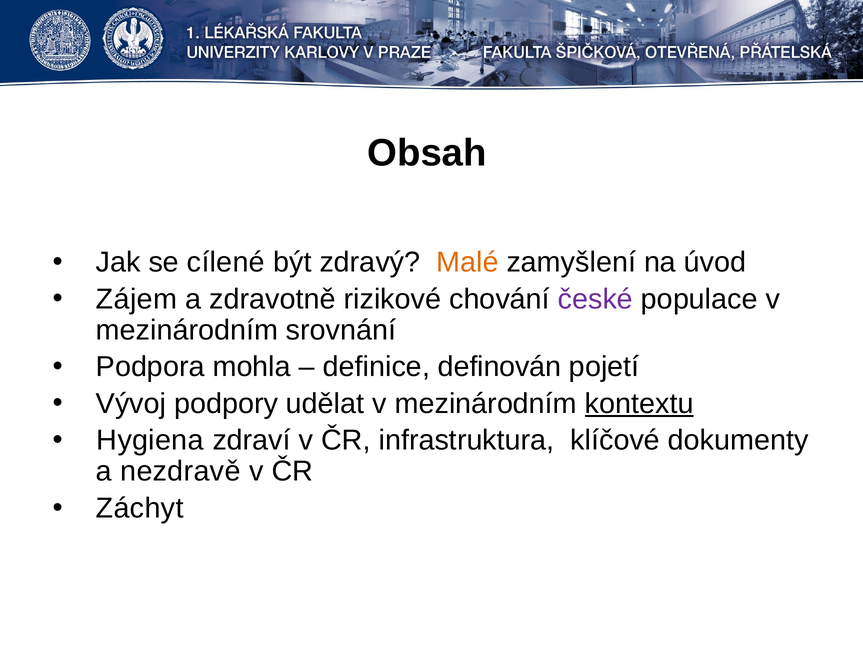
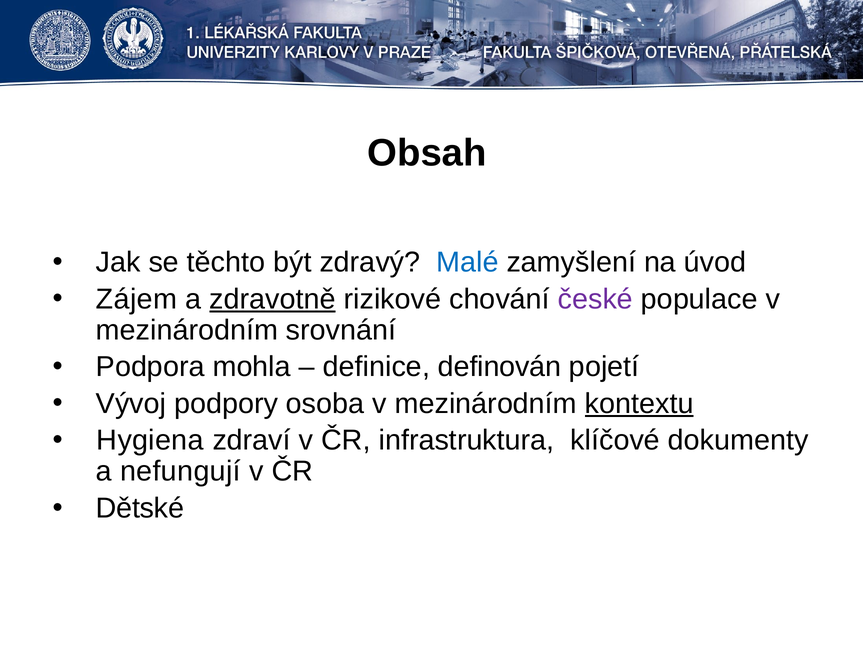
cílené: cílené -> těchto
Malé colour: orange -> blue
zdravotně underline: none -> present
udělat: udělat -> osoba
nezdravě: nezdravě -> nefungují
Záchyt: Záchyt -> Dětské
